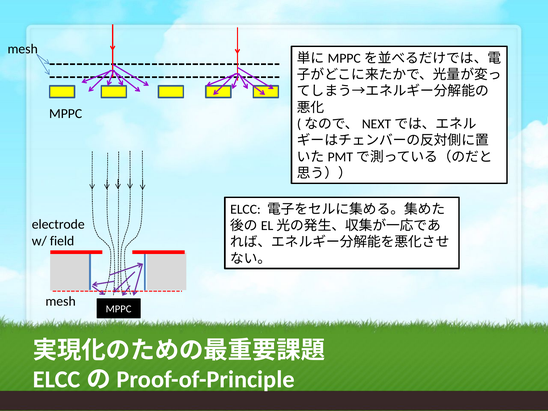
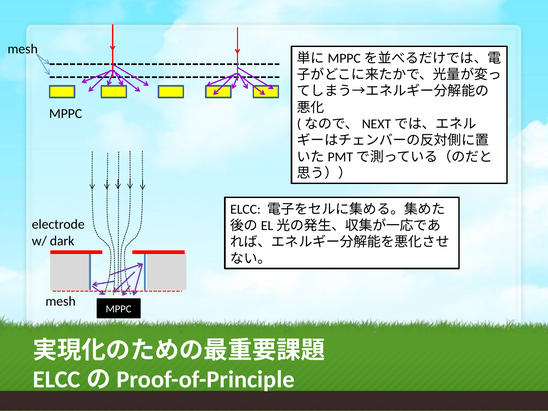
field: field -> dark
